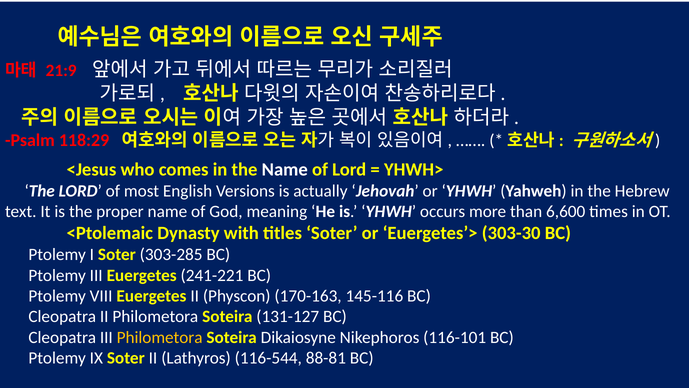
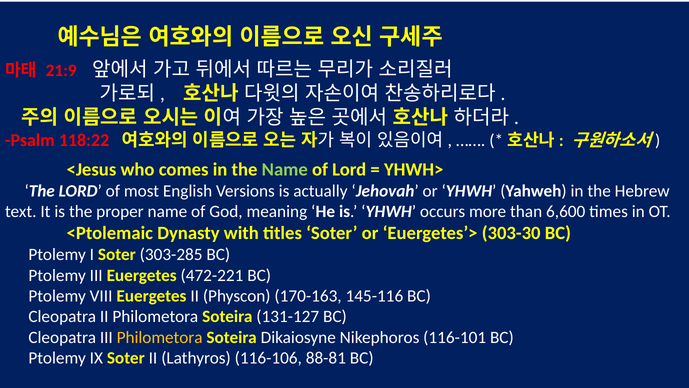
118:29: 118:29 -> 118:22
Name at (285, 169) colour: white -> light green
241-221: 241-221 -> 472-221
116-544: 116-544 -> 116-106
